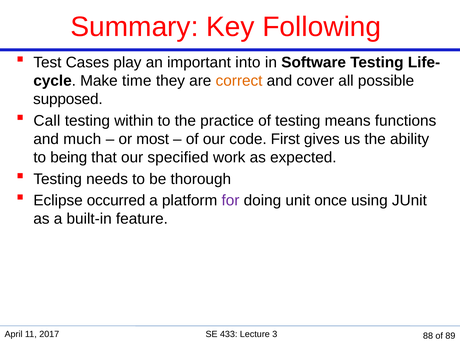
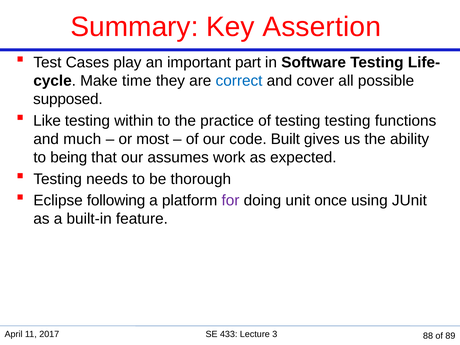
Following: Following -> Assertion
into: into -> part
correct colour: orange -> blue
Call: Call -> Like
testing means: means -> testing
First: First -> Built
specified: specified -> assumes
occurred: occurred -> following
